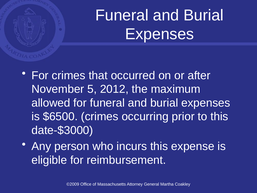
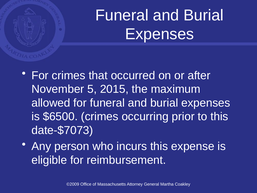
2012: 2012 -> 2015
date-$3000: date-$3000 -> date-$7073
